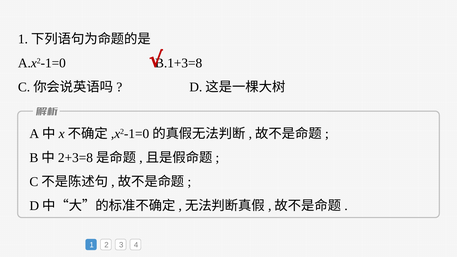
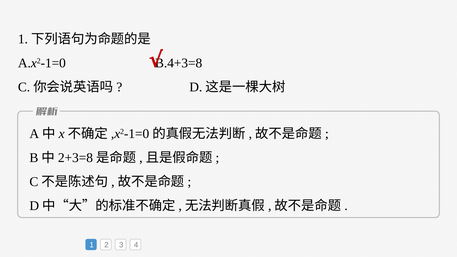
B.1+3=8: B.1+3=8 -> B.4+3=8
